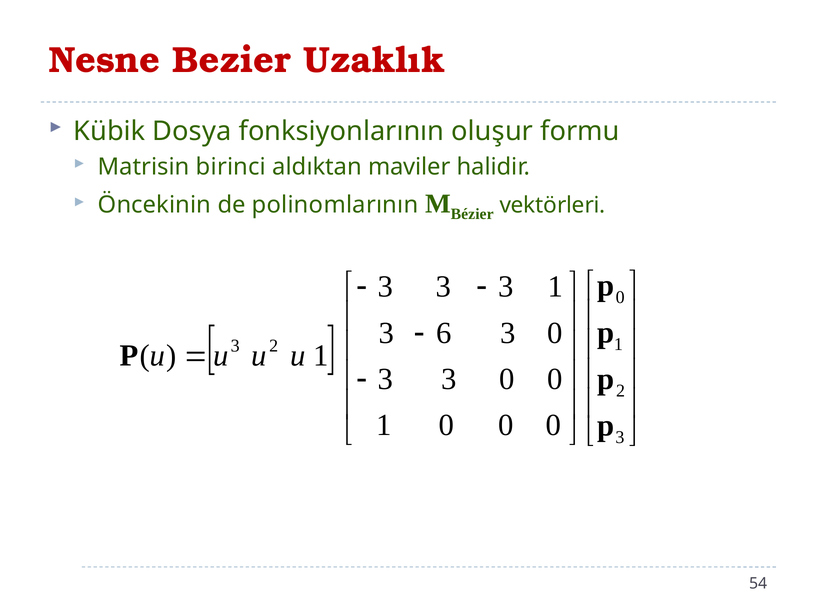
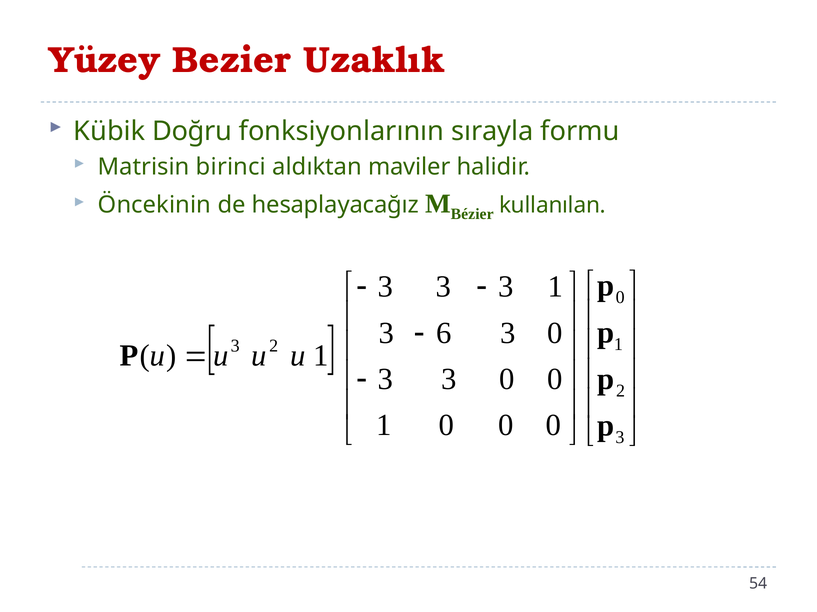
Nesne: Nesne -> Yüzey
Dosya: Dosya -> Doğru
oluşur: oluşur -> sırayla
polinomlarının: polinomlarının -> hesaplayacağız
vektörleri: vektörleri -> kullanılan
